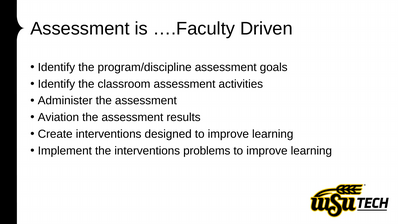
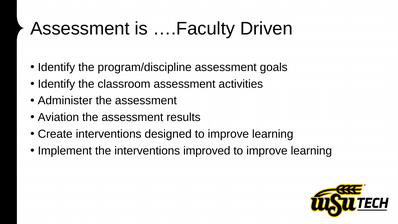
problems: problems -> improved
